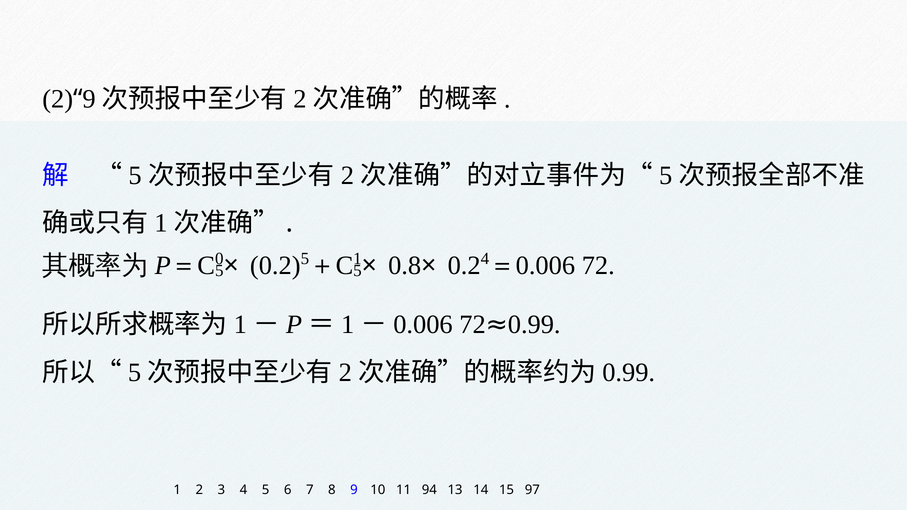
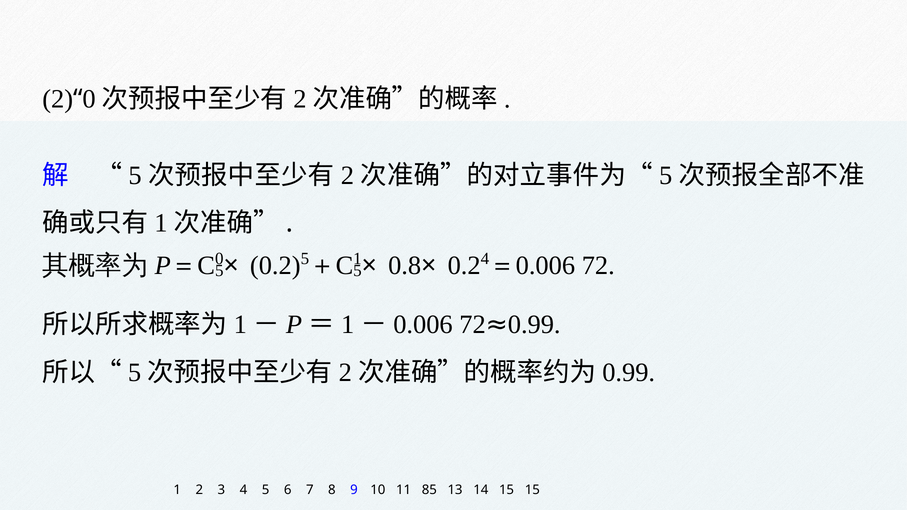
9 at (89, 99): 9 -> 0
94: 94 -> 85
15 97: 97 -> 15
